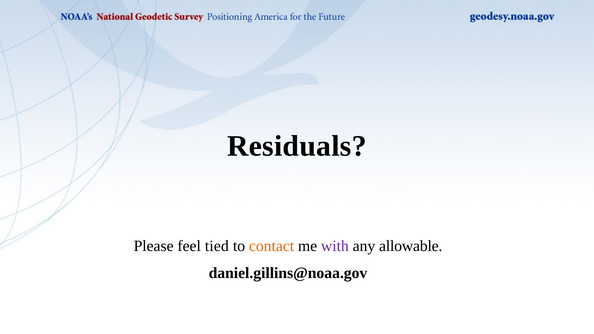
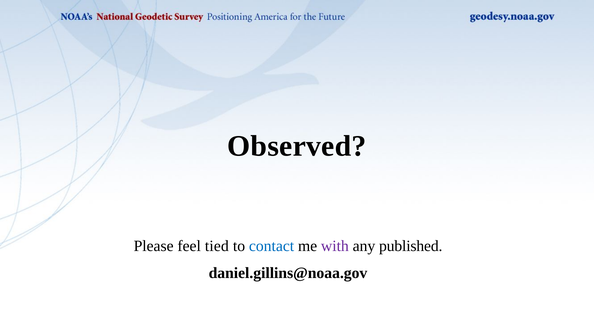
Residuals: Residuals -> Observed
contact colour: orange -> blue
allowable: allowable -> published
